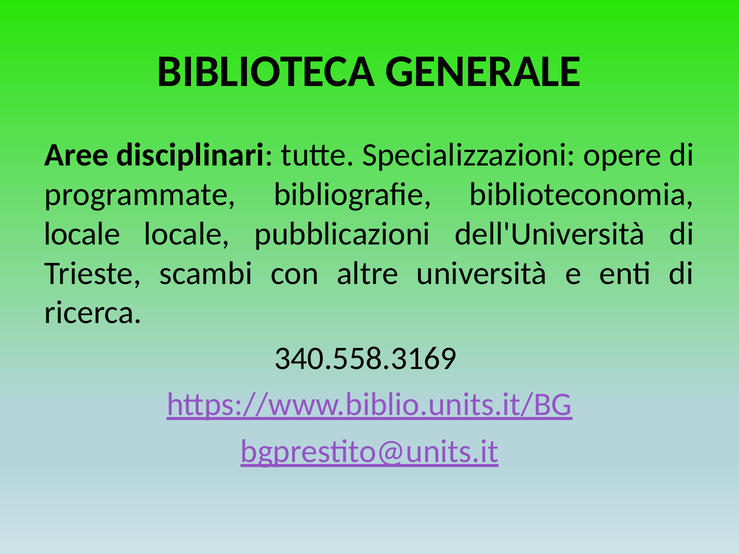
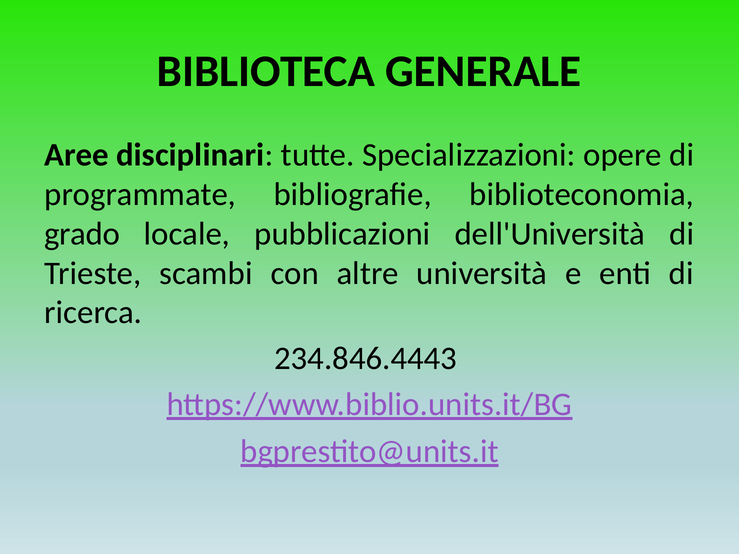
locale at (82, 234): locale -> grado
340.558.3169: 340.558.3169 -> 234.846.4443
